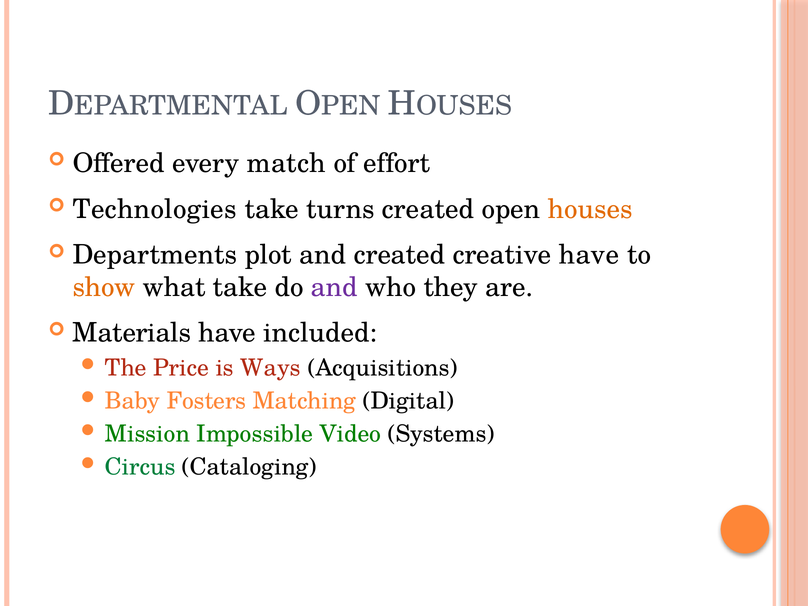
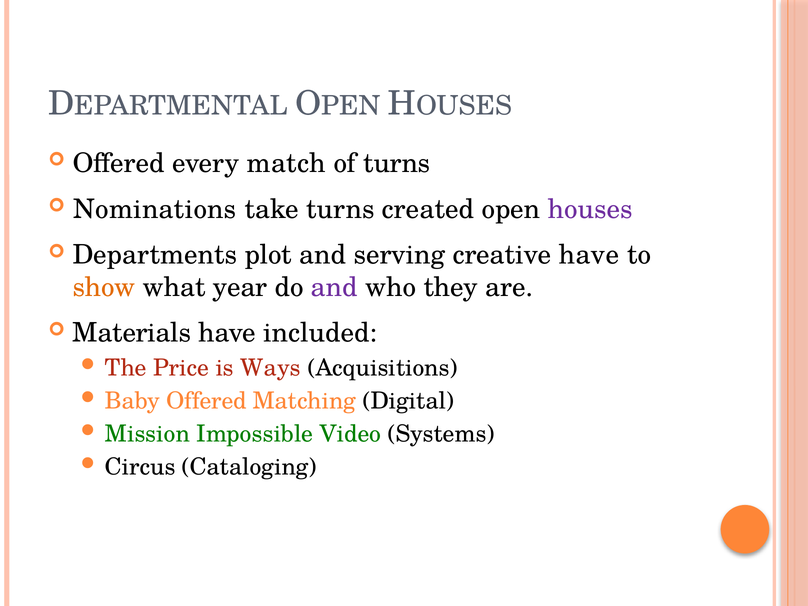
of effort: effort -> turns
Technologies: Technologies -> Nominations
houses colour: orange -> purple
and created: created -> serving
what take: take -> year
Baby Fosters: Fosters -> Offered
Circus colour: green -> black
